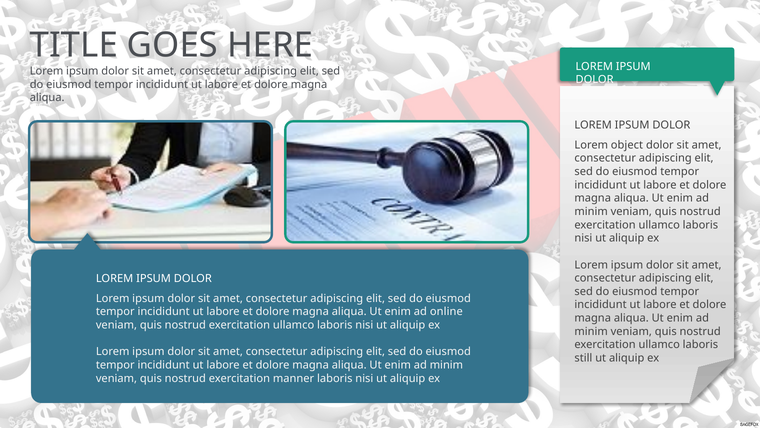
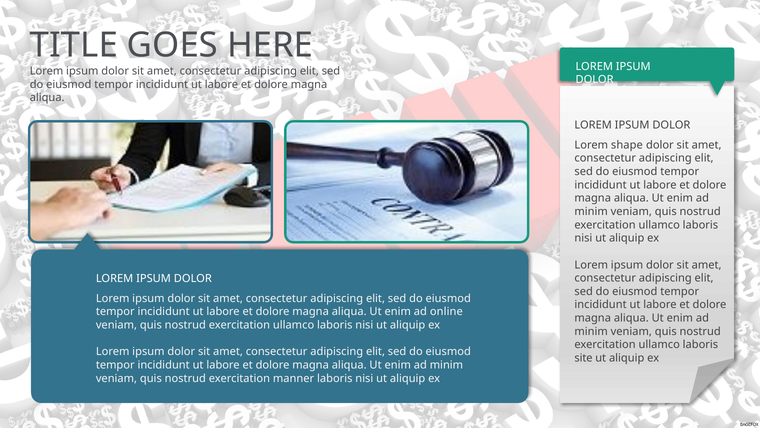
object: object -> shape
still: still -> site
